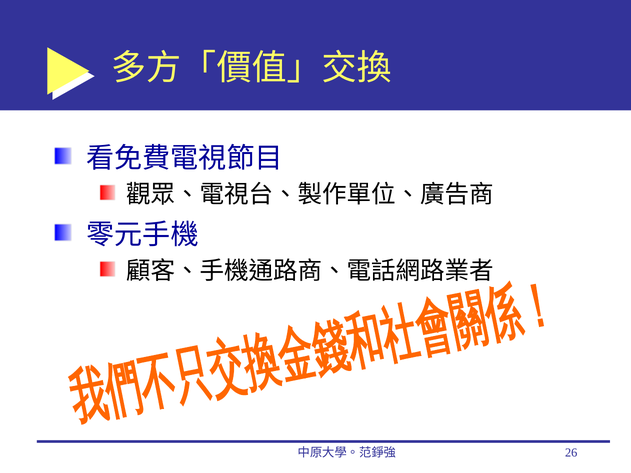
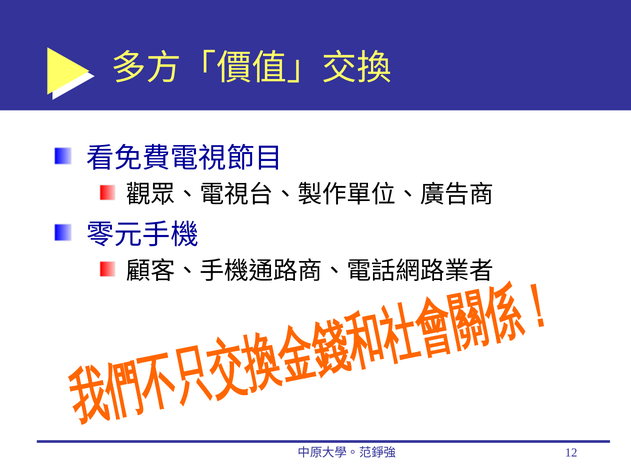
26: 26 -> 12
